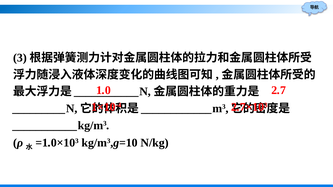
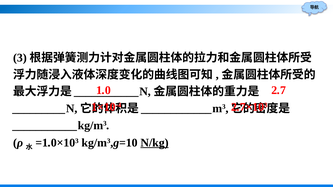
N/kg underline: none -> present
